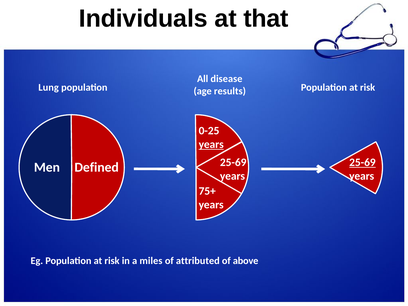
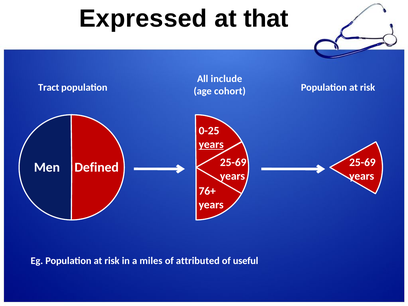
Individuals: Individuals -> Expressed
disease: disease -> include
Lung: Lung -> Tract
results: results -> cohort
25-69 at (362, 163) underline: present -> none
75+: 75+ -> 76+
above: above -> useful
